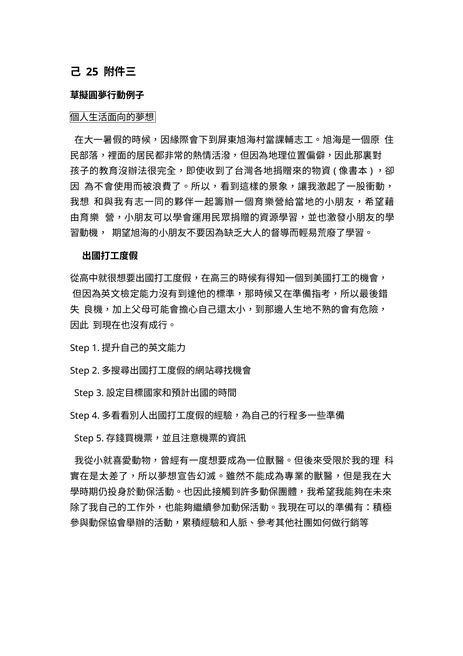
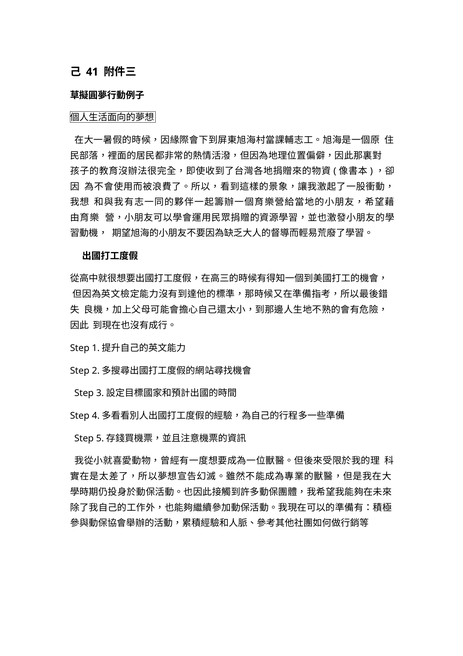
25: 25 -> 41
